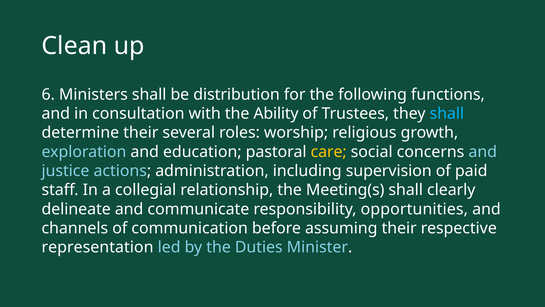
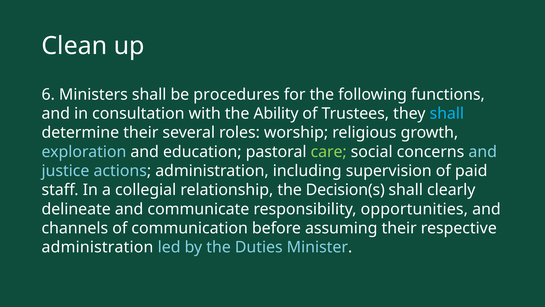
distribution: distribution -> procedures
care colour: yellow -> light green
Meeting(s: Meeting(s -> Decision(s
representation at (98, 247): representation -> administration
